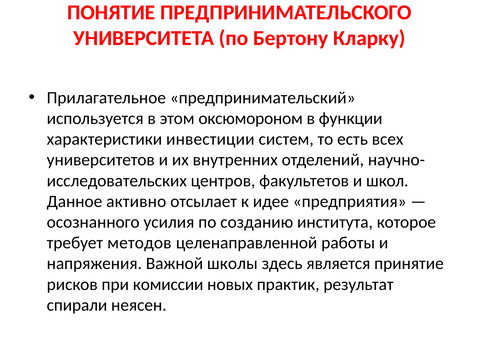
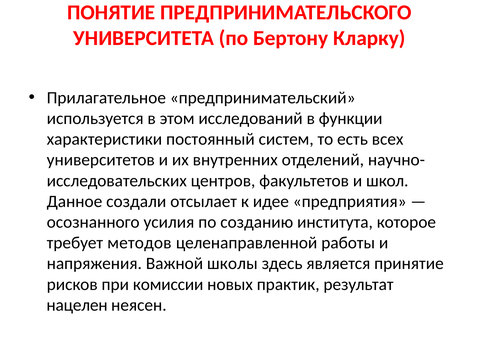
оксюмороном: оксюмороном -> исследований
инвестиции: инвестиции -> постоянный
активно: активно -> создали
спирали: спирали -> нацелен
